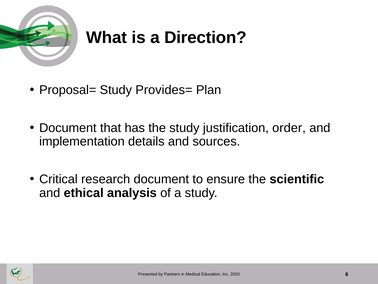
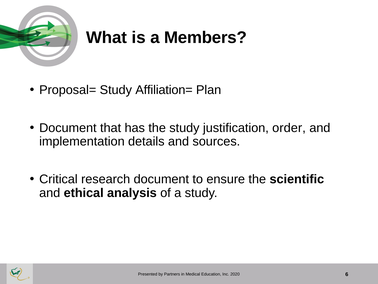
Direction: Direction -> Members
Provides=: Provides= -> Affiliation=
